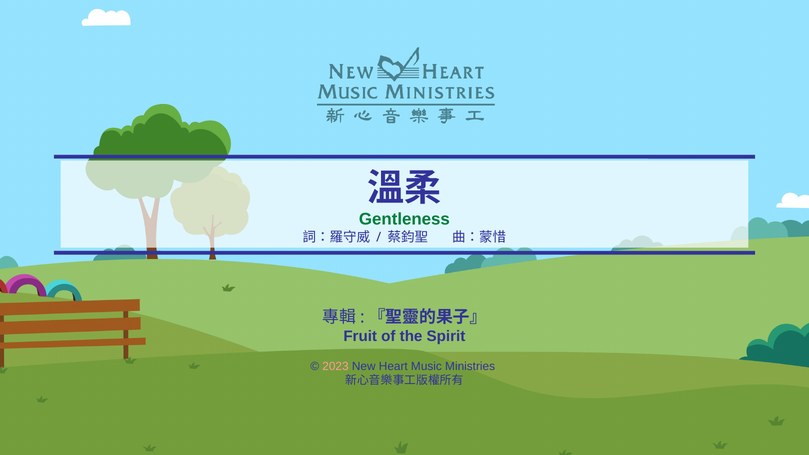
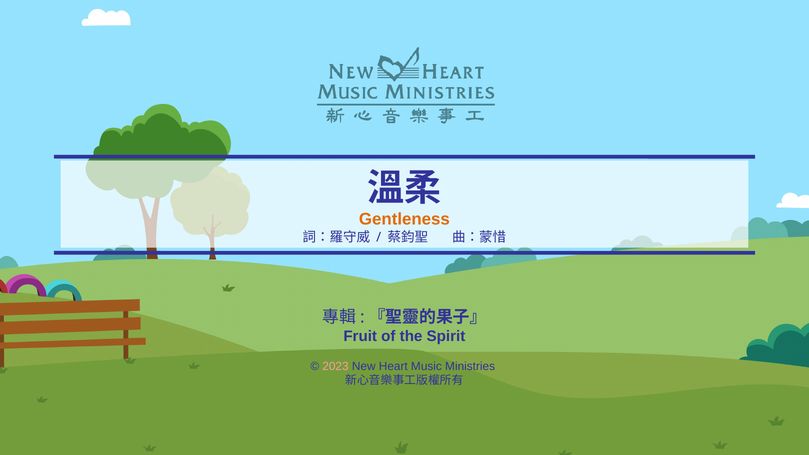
Gentleness colour: green -> orange
